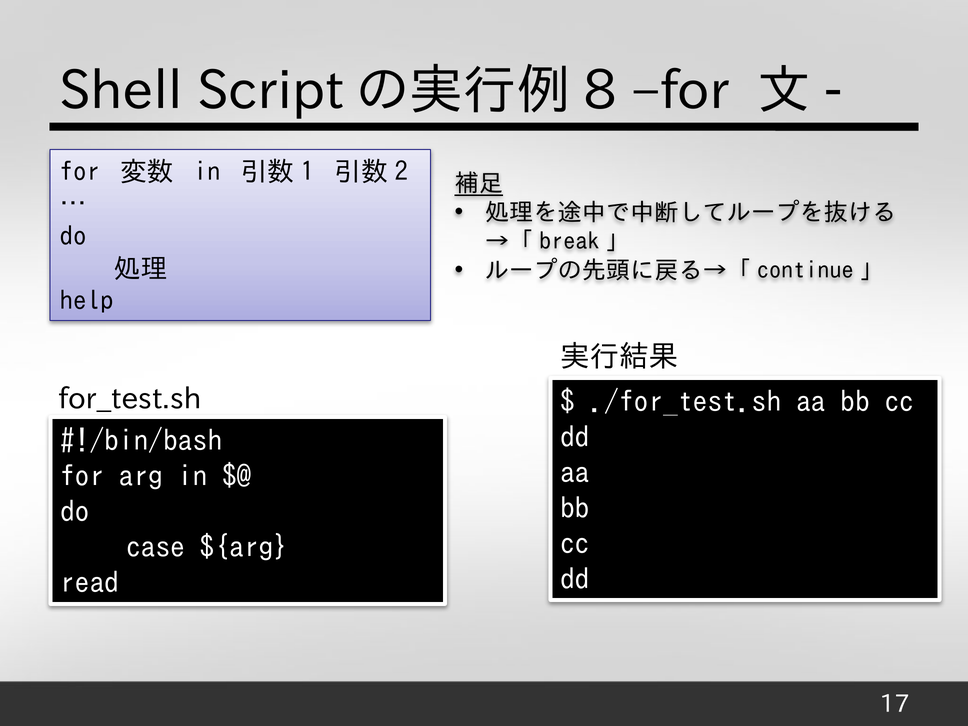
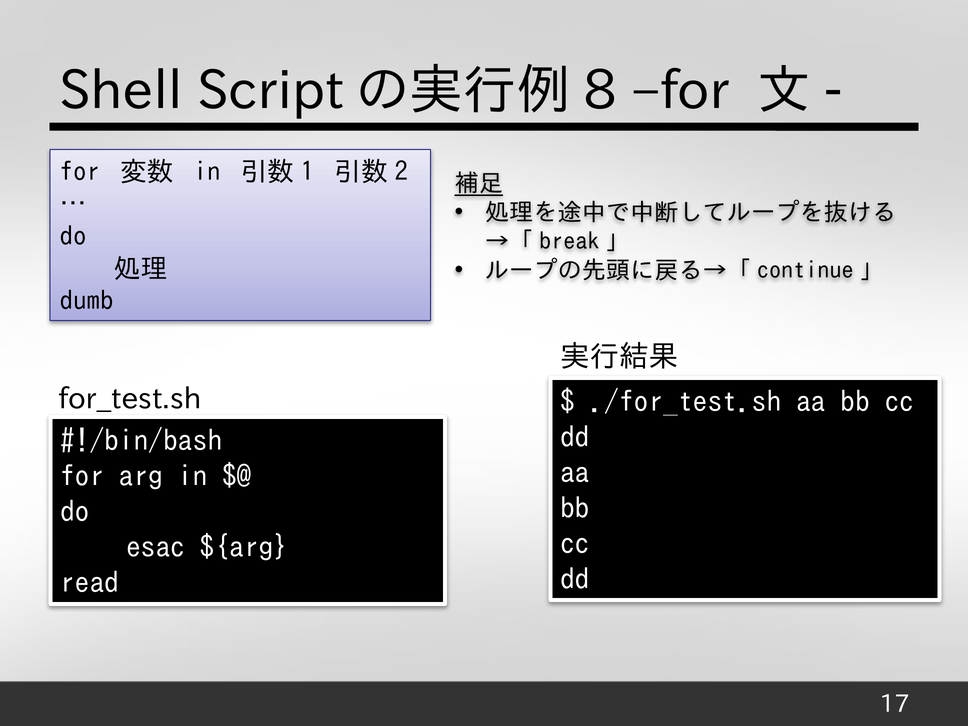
help: help -> dumb
case: case -> esac
